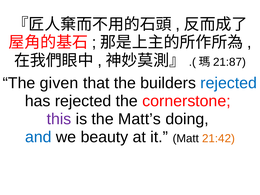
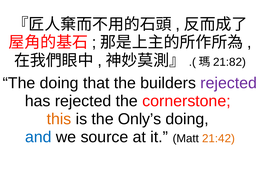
21:87: 21:87 -> 21:82
The given: given -> doing
rejected at (229, 83) colour: blue -> purple
this colour: purple -> orange
Matt’s: Matt’s -> Only’s
beauty: beauty -> source
